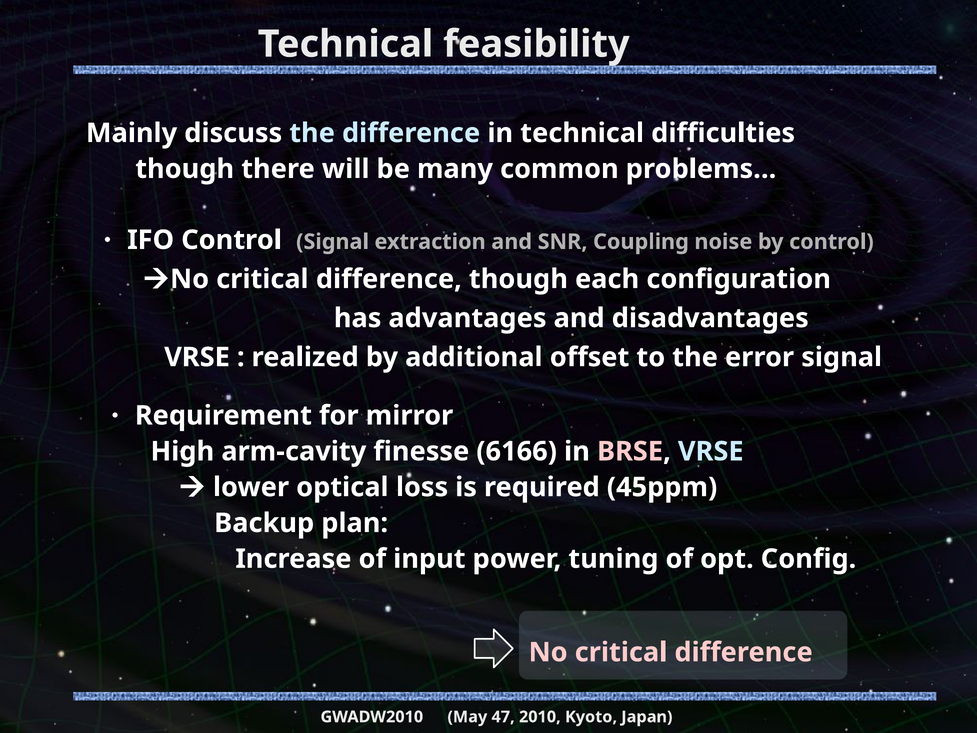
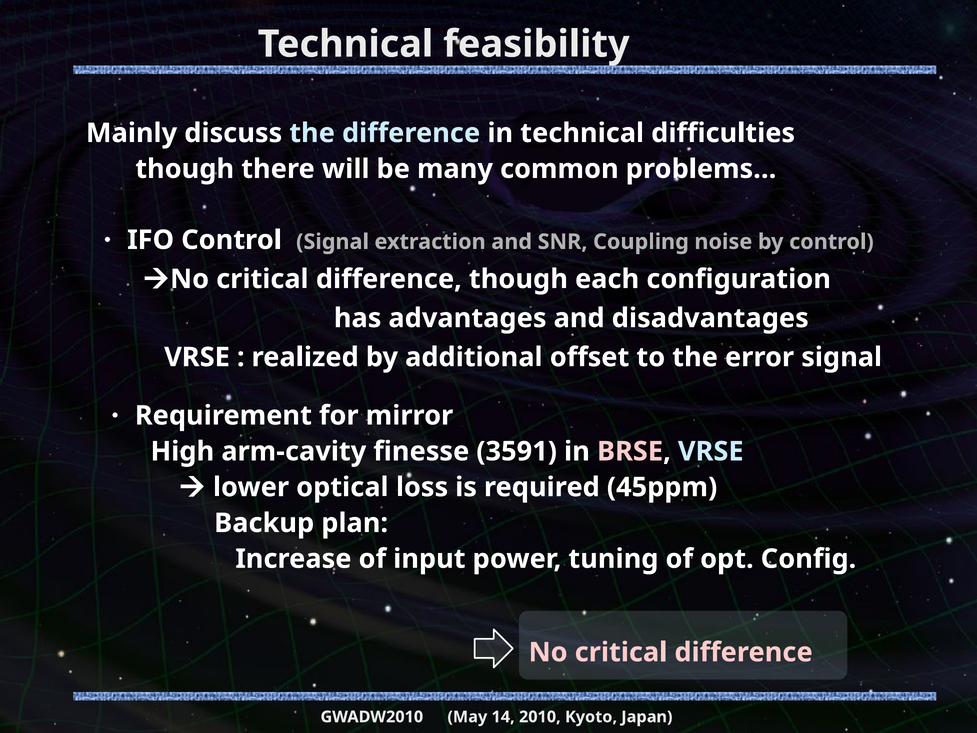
6166: 6166 -> 3591
47: 47 -> 14
